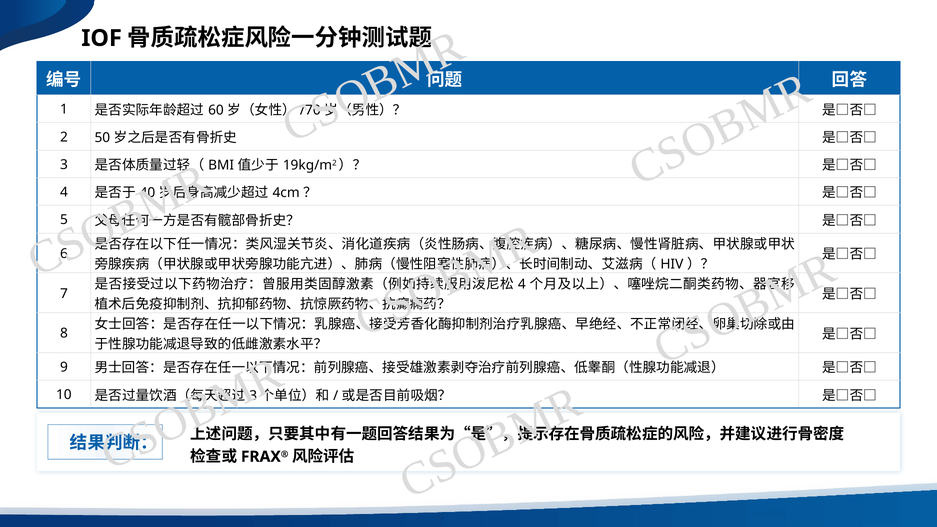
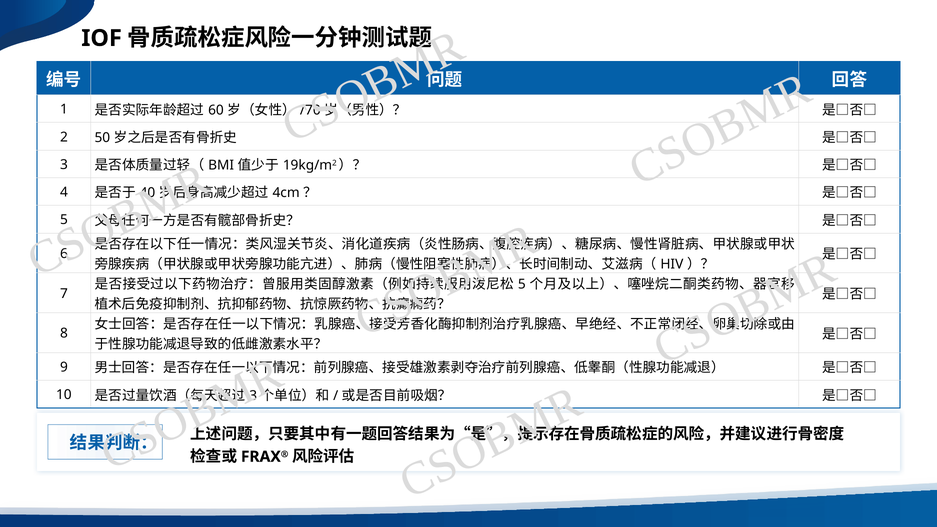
4 at (522, 284): 4 -> 5
